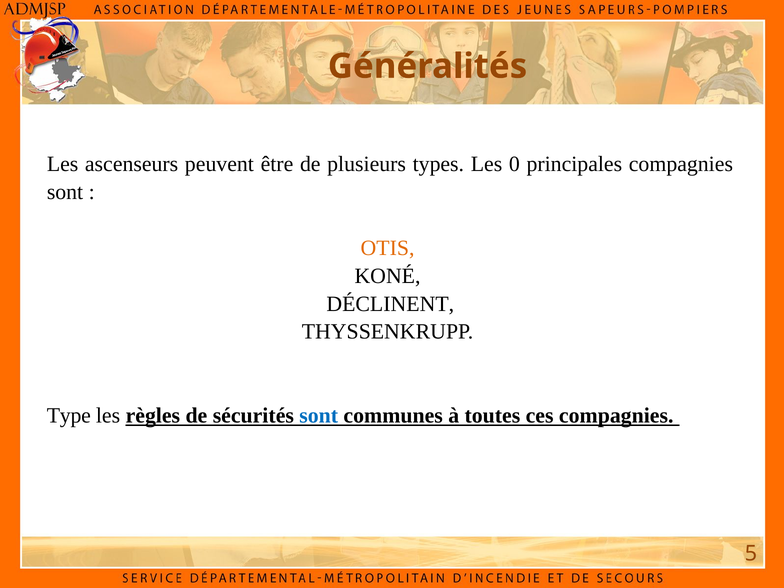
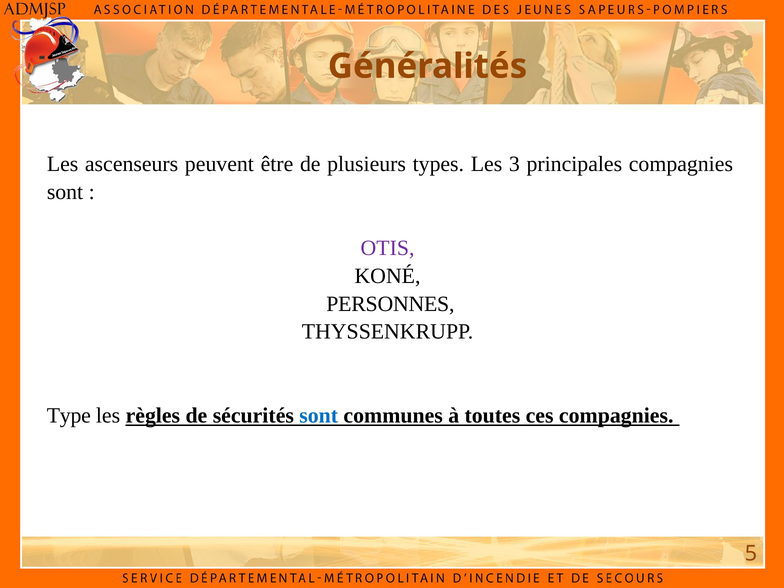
0: 0 -> 3
OTIS colour: orange -> purple
DÉCLINENT: DÉCLINENT -> PERSONNES
